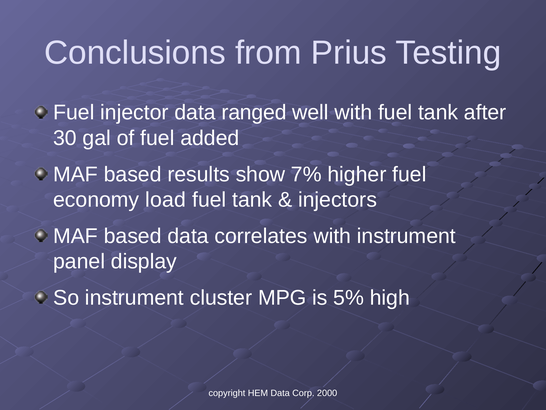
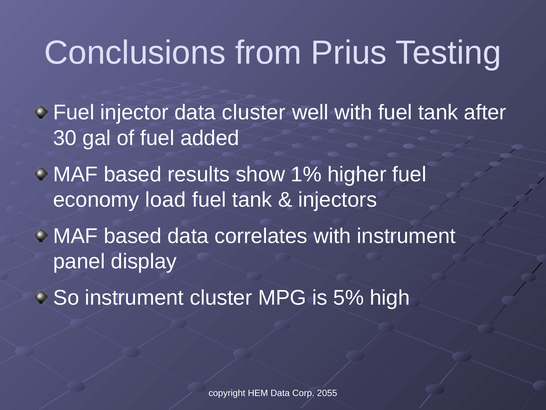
data ranged: ranged -> cluster
7%: 7% -> 1%
2000: 2000 -> 2055
